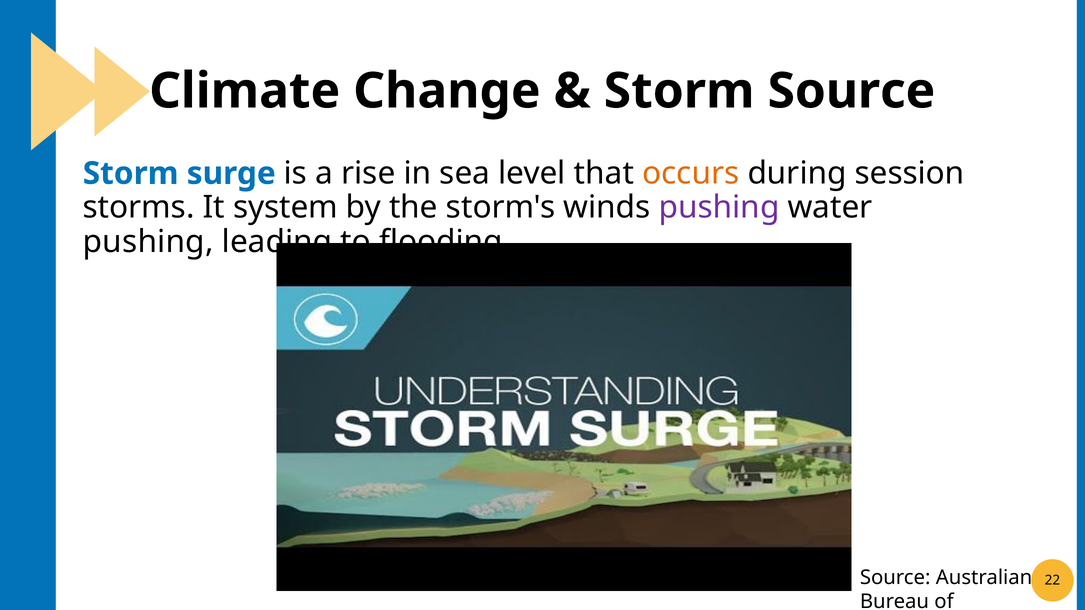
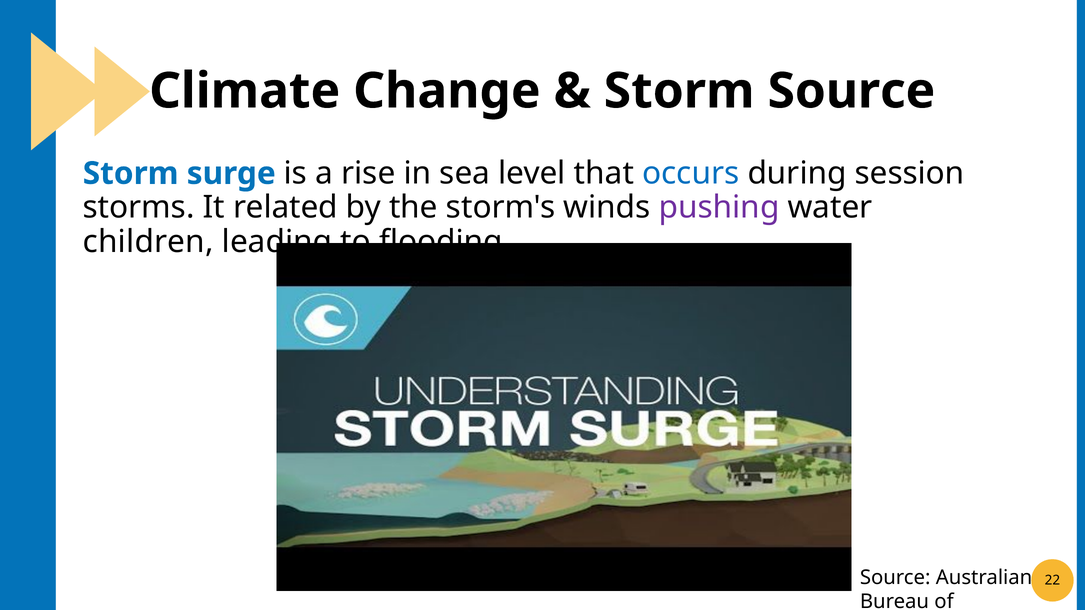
occurs colour: orange -> blue
system: system -> related
pushing at (148, 242): pushing -> children
